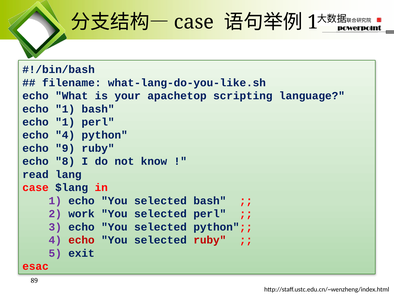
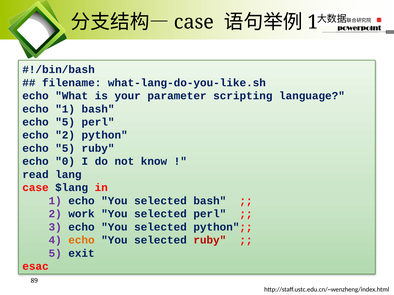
apachetop: apachetop -> parameter
1 at (65, 122): 1 -> 5
echo 4: 4 -> 2
9 at (65, 148): 9 -> 5
8: 8 -> 0
echo at (81, 240) colour: red -> orange
